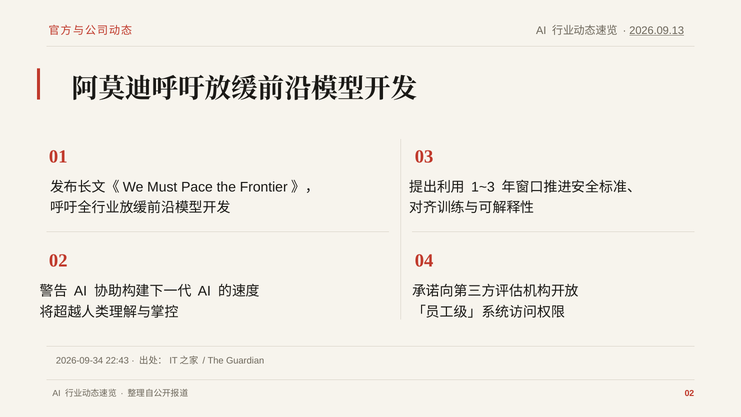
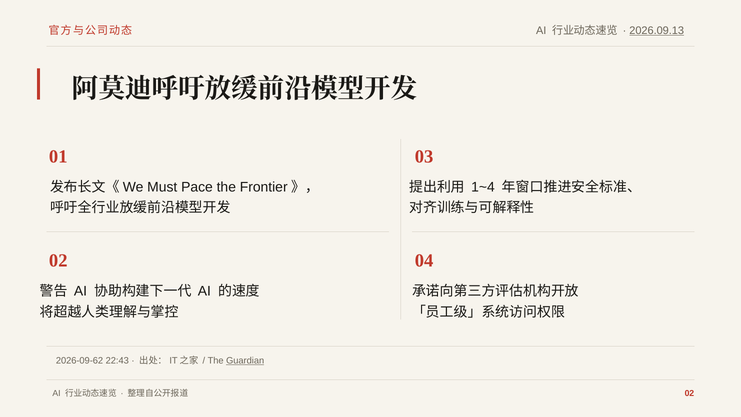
1~3: 1~3 -> 1~4
2026-09-34: 2026-09-34 -> 2026-09-62
Guardian underline: none -> present
